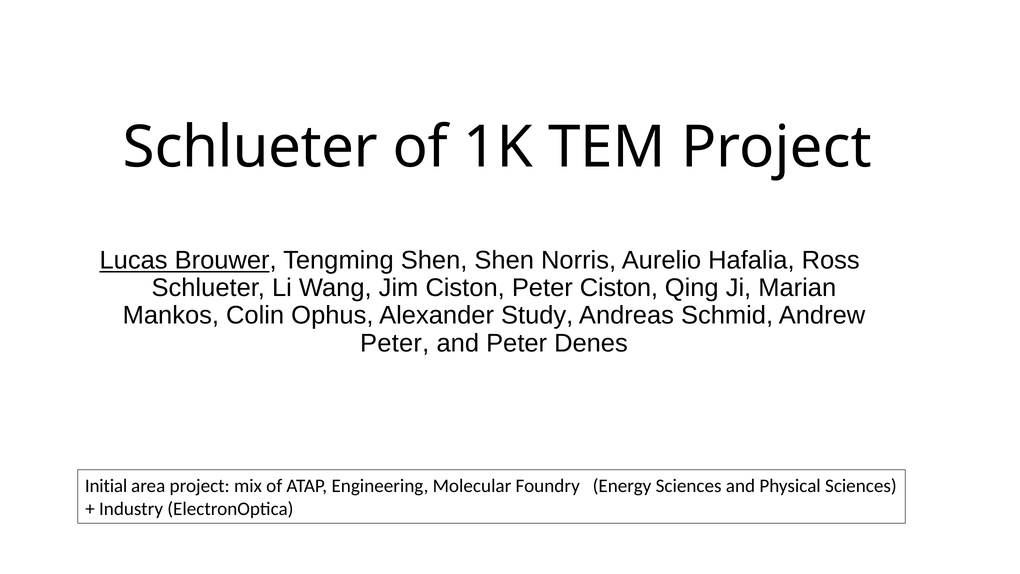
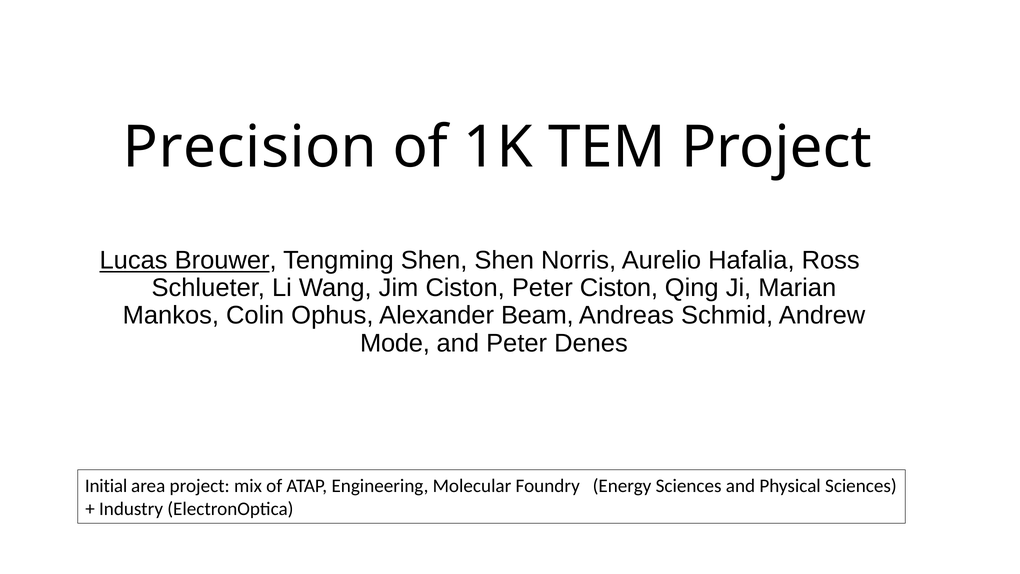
Schlueter at (250, 147): Schlueter -> Precision
Study: Study -> Beam
Peter at (395, 343): Peter -> Mode
